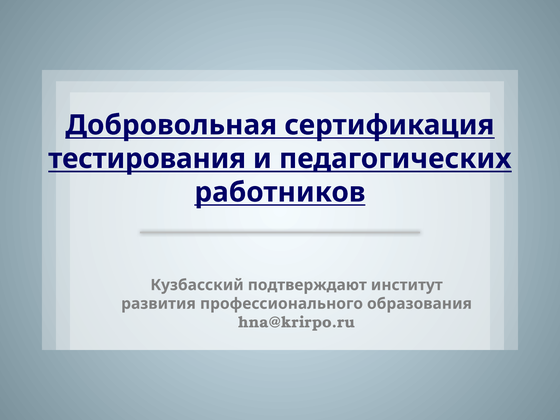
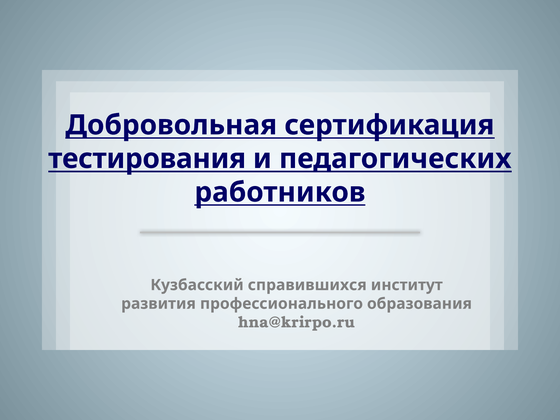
подтверждают: подтверждают -> справившихся
